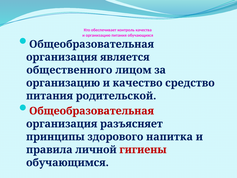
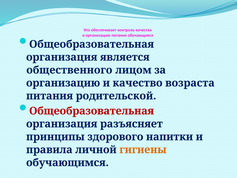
средство: средство -> возраста
напитка: напитка -> напитки
гигиены colour: red -> orange
